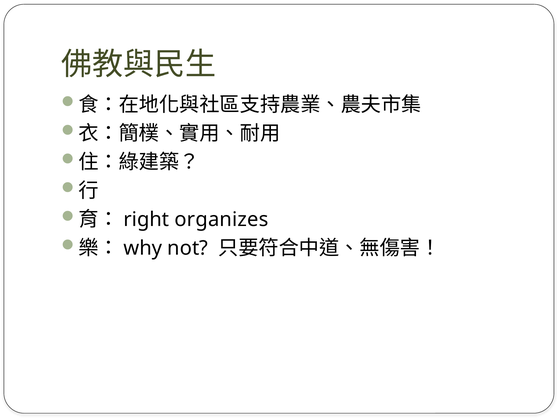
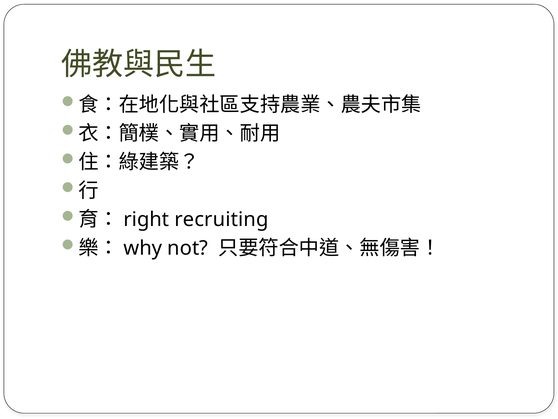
organizes: organizes -> recruiting
